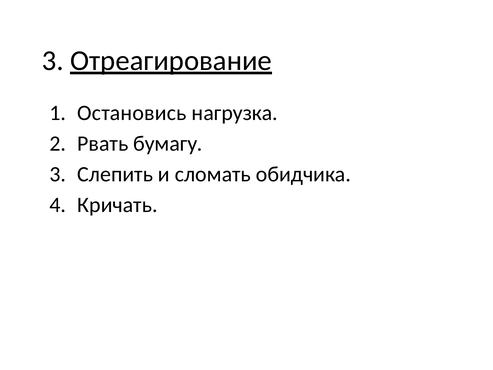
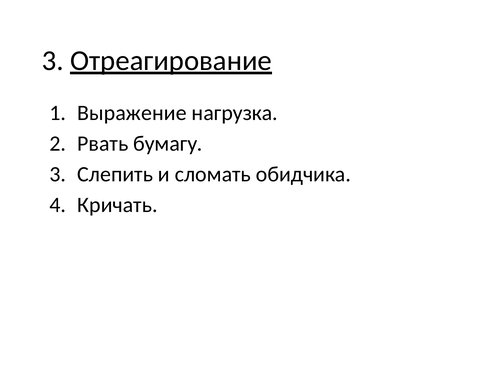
Остановись: Остановись -> Выражение
